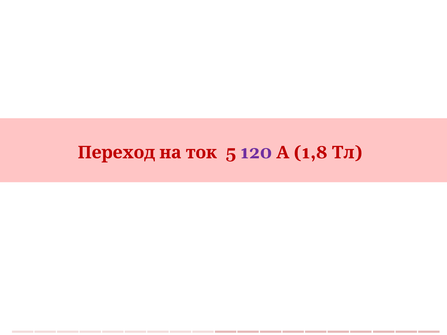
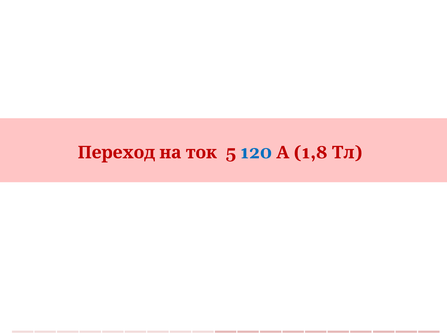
120 colour: purple -> blue
